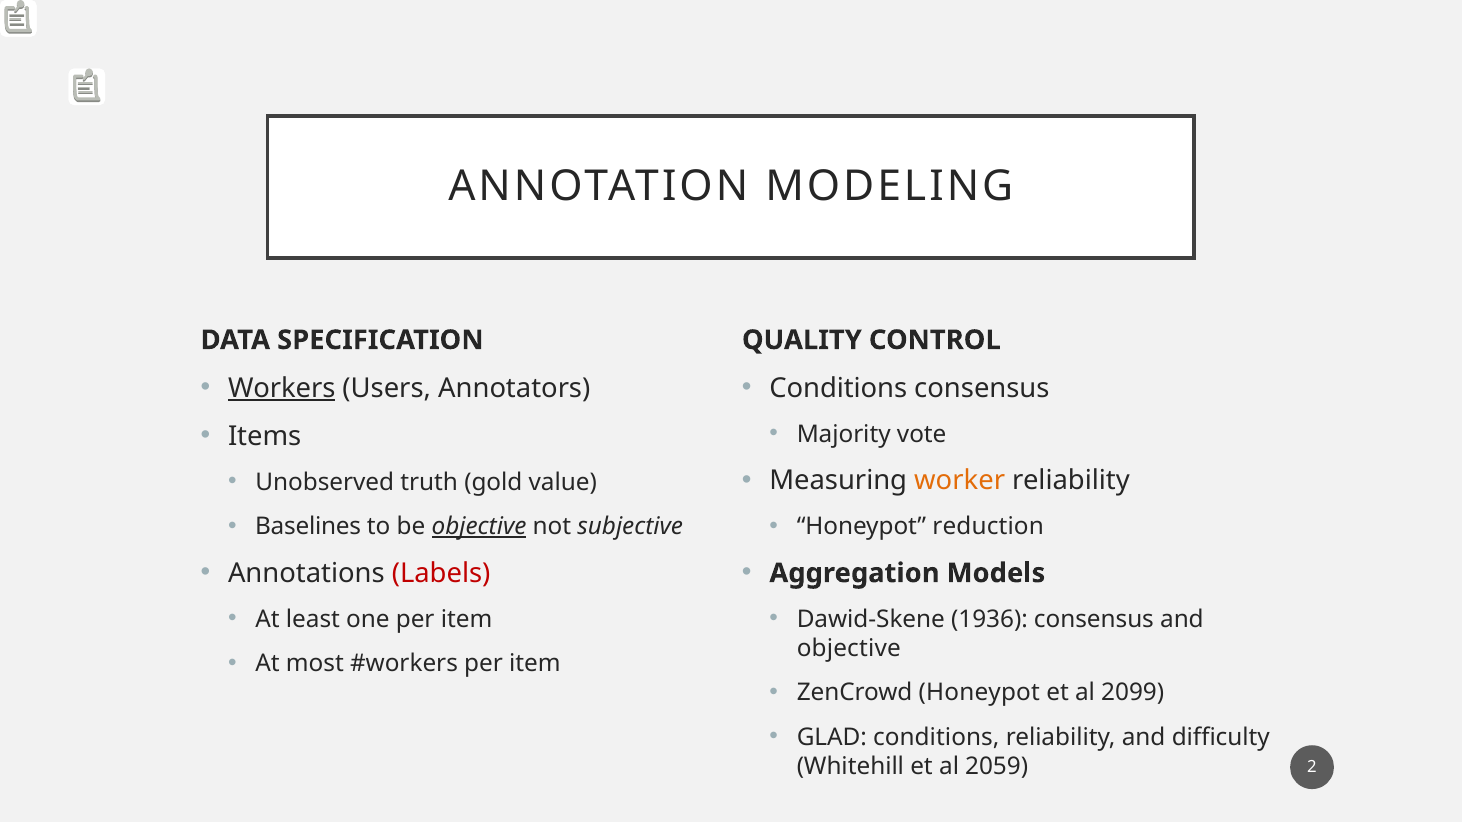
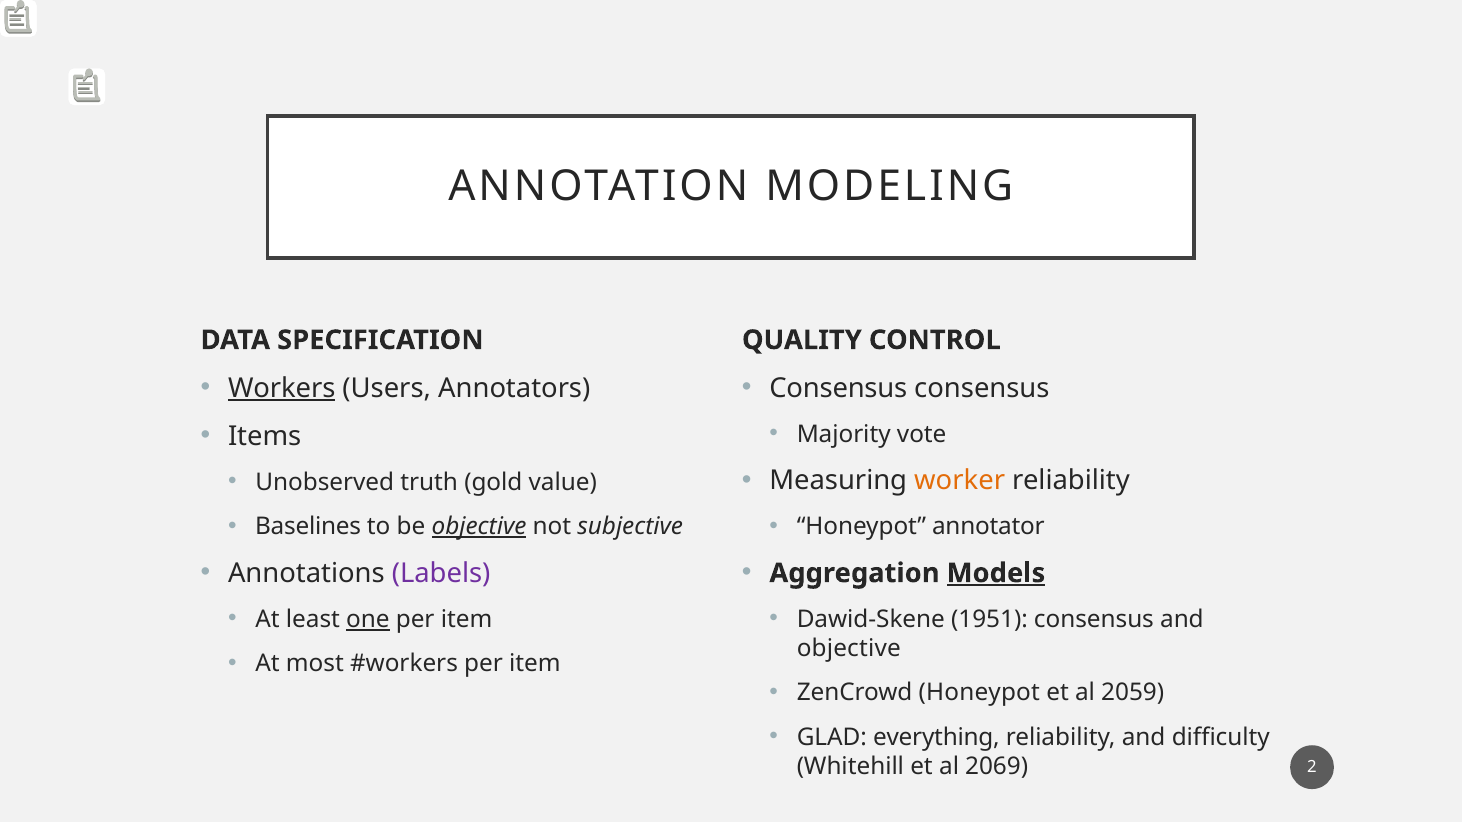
Conditions at (838, 388): Conditions -> Consensus
reduction: reduction -> annotator
Models underline: none -> present
Labels colour: red -> purple
1936: 1936 -> 1951
one underline: none -> present
2099: 2099 -> 2059
GLAD conditions: conditions -> everything
2059: 2059 -> 2069
